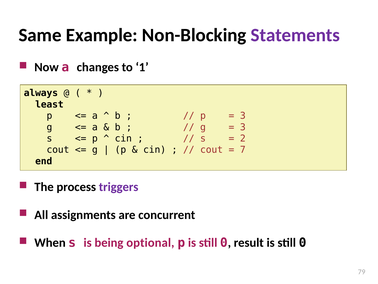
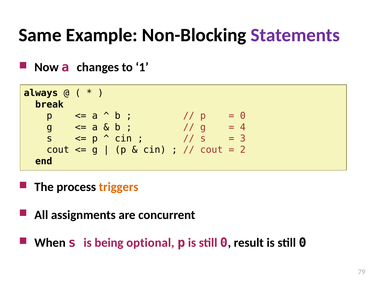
least: least -> break
3 at (243, 116): 3 -> 0
3 at (243, 127): 3 -> 4
2: 2 -> 3
7: 7 -> 2
triggers colour: purple -> orange
